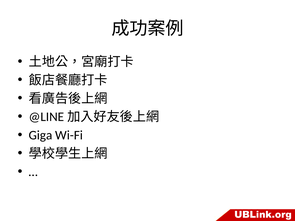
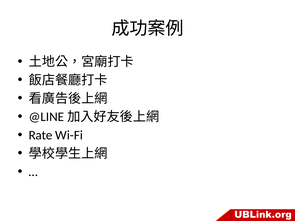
Giga: Giga -> Rate
